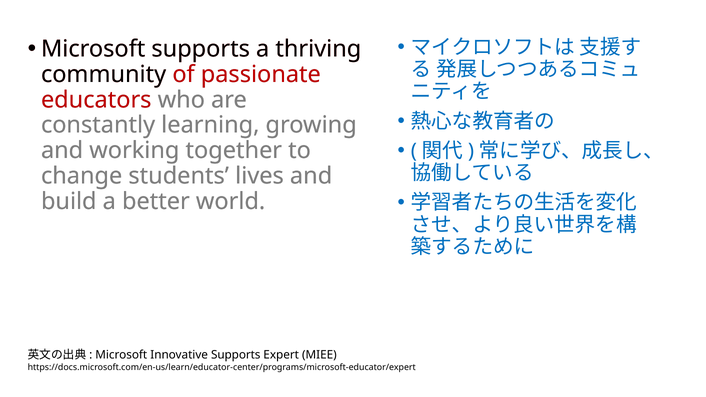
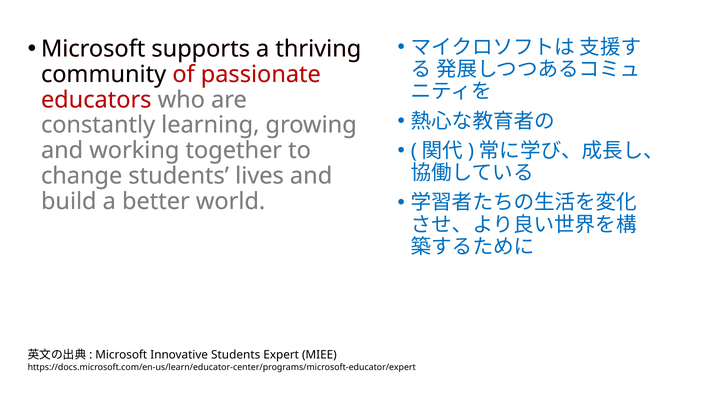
Innovative Supports: Supports -> Students
